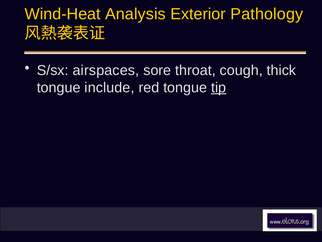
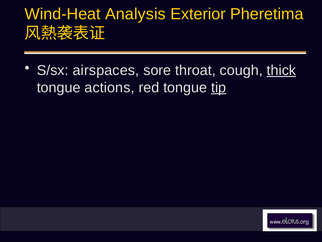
Pathology: Pathology -> Pheretima
thick underline: none -> present
include: include -> actions
